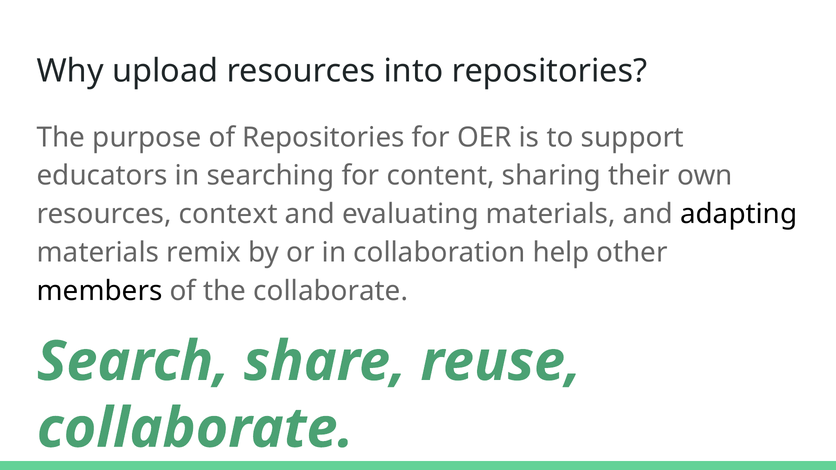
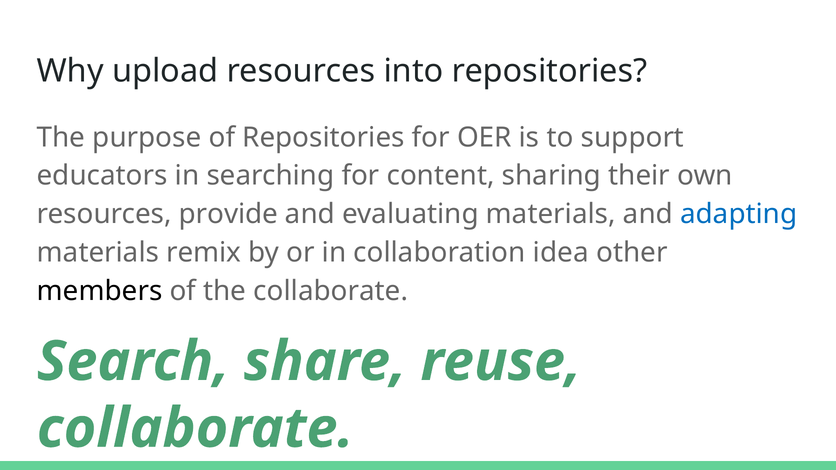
context: context -> provide
adapting colour: black -> blue
help: help -> idea
